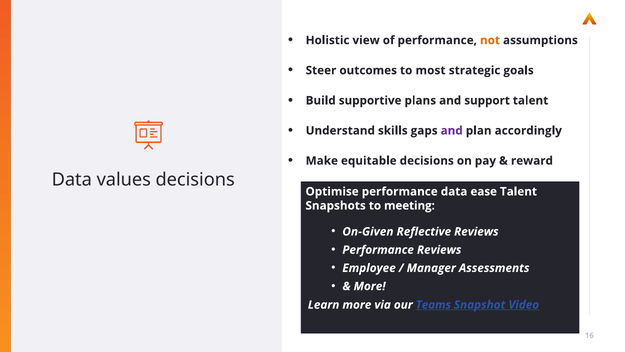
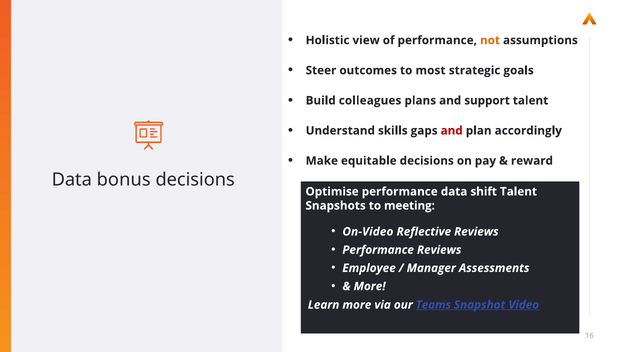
supportive: supportive -> colleagues
and at (452, 130) colour: purple -> red
values: values -> bonus
ease: ease -> shift
On-Given: On-Given -> On-Video
